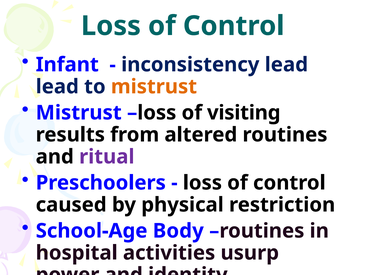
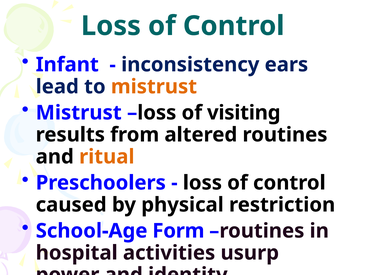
inconsistency lead: lead -> ears
ritual colour: purple -> orange
Body: Body -> Form
